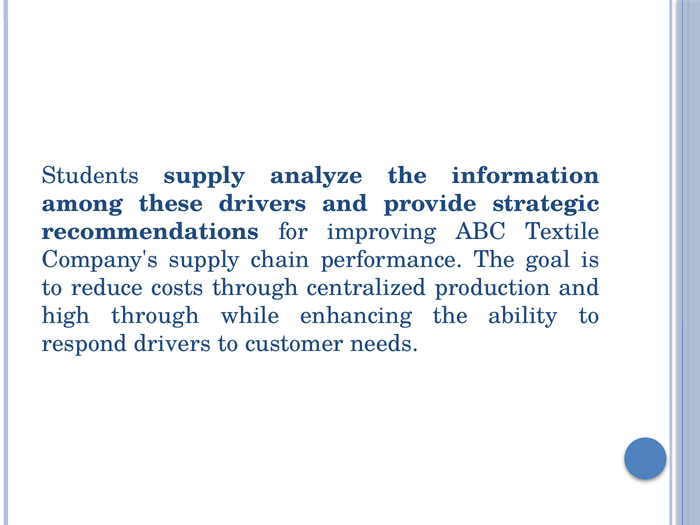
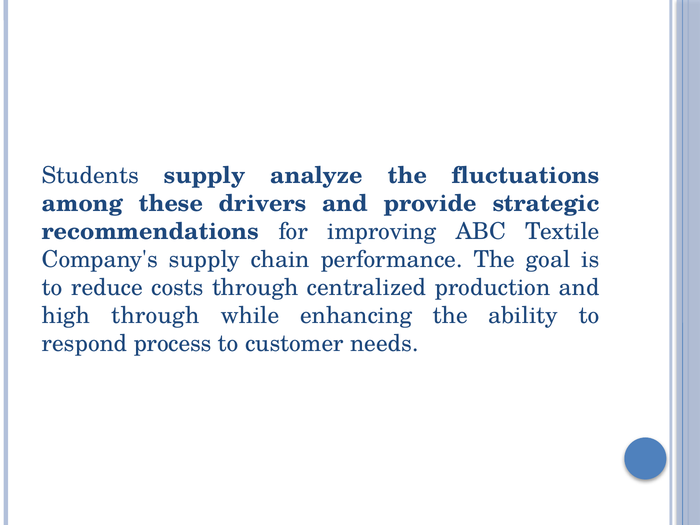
information: information -> fluctuations
respond drivers: drivers -> process
